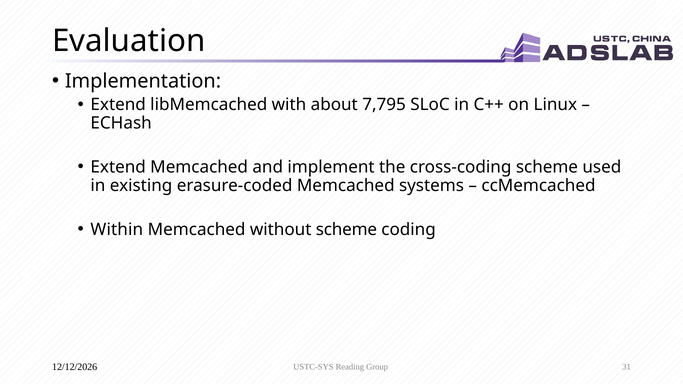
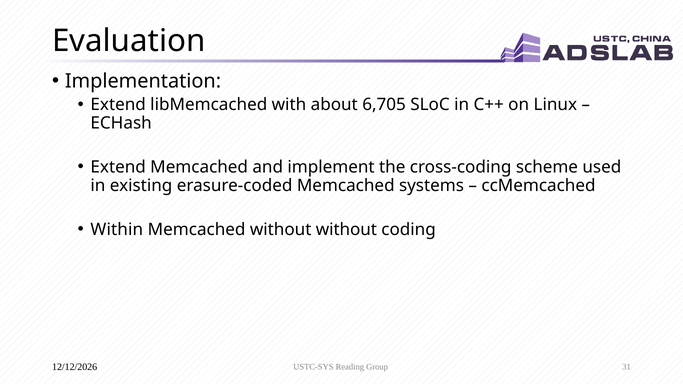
7,795: 7,795 -> 6,705
without scheme: scheme -> without
